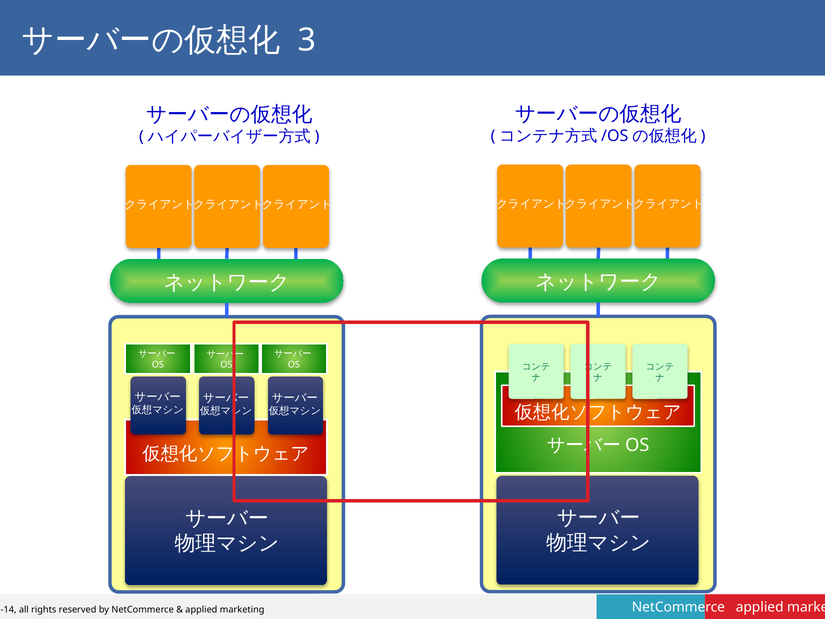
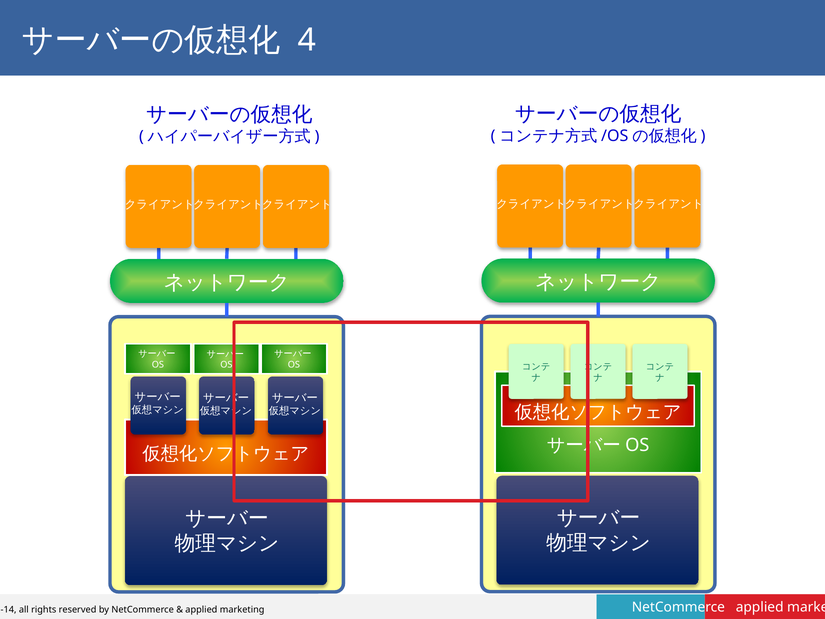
3: 3 -> 4
